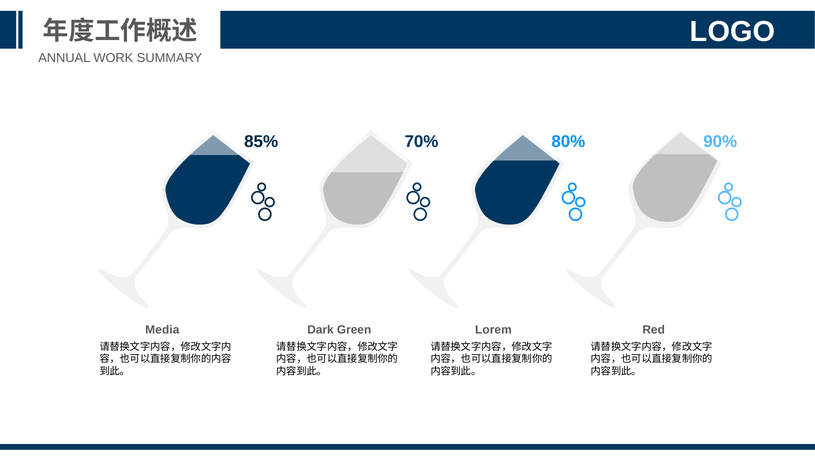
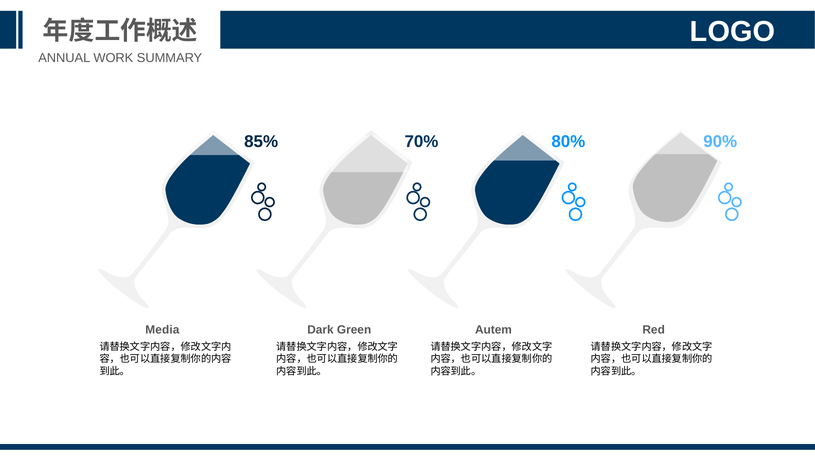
Lorem: Lorem -> Autem
